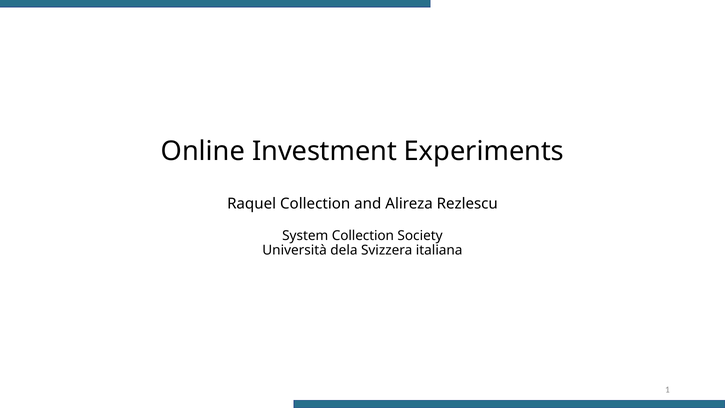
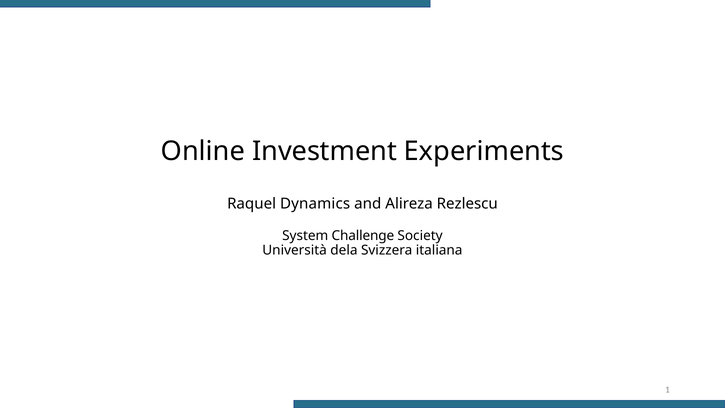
Raquel Collection: Collection -> Dynamics
System Collection: Collection -> Challenge
